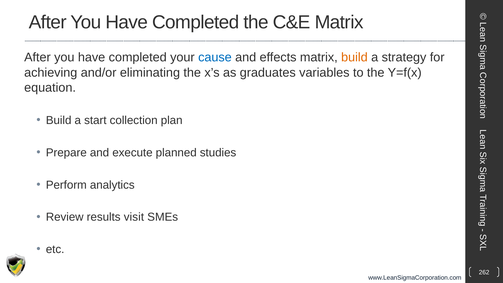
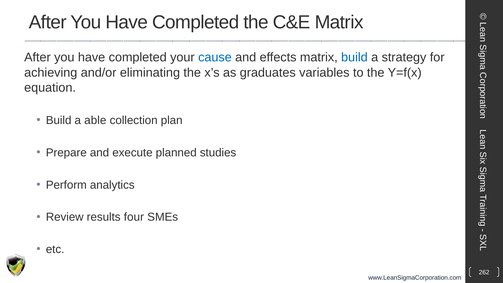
build at (354, 57) colour: orange -> blue
start: start -> able
visit: visit -> four
